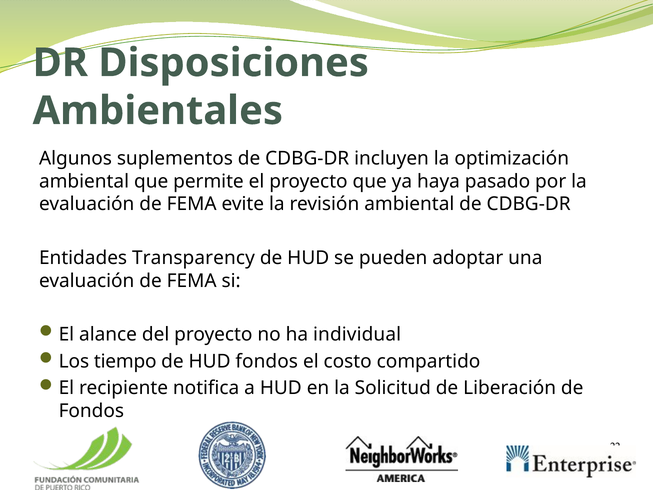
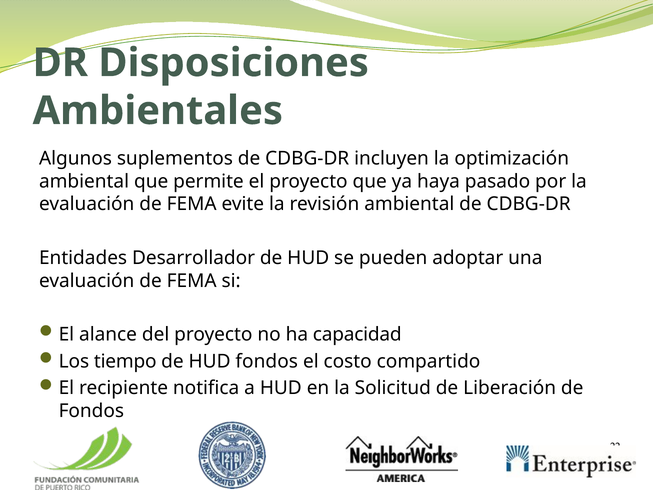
Transparency: Transparency -> Desarrollador
individual: individual -> capacidad
